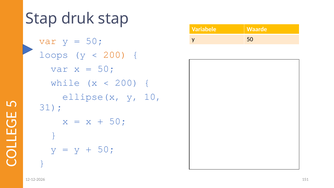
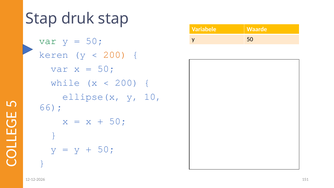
var at (48, 41) colour: orange -> green
loops: loops -> keren
31: 31 -> 66
